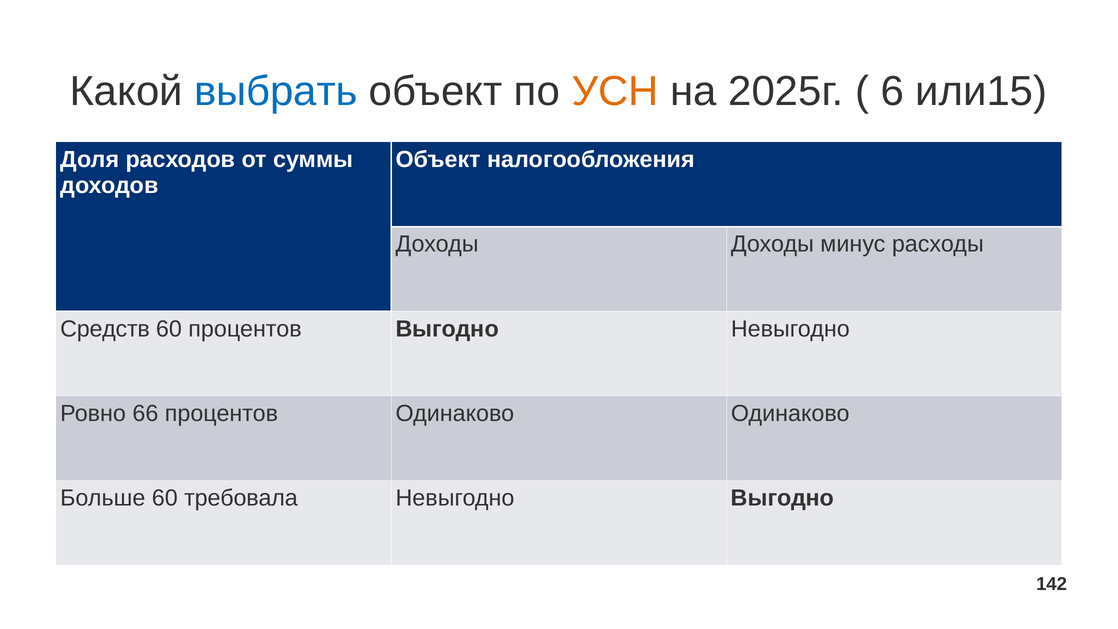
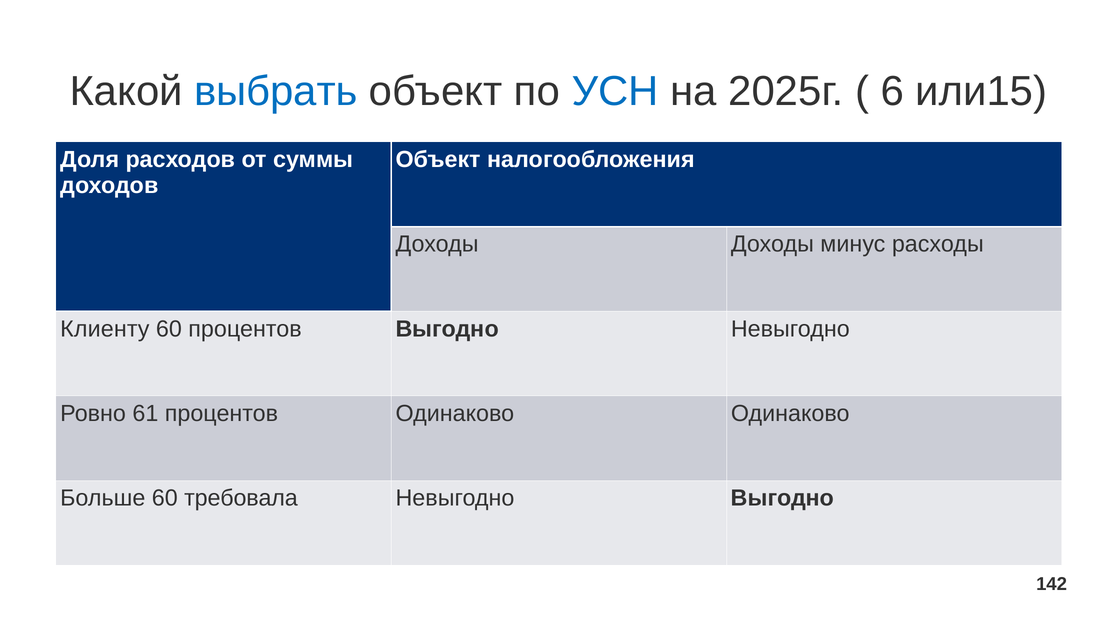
УСН colour: orange -> blue
Средств: Средств -> Клиенту
66: 66 -> 61
